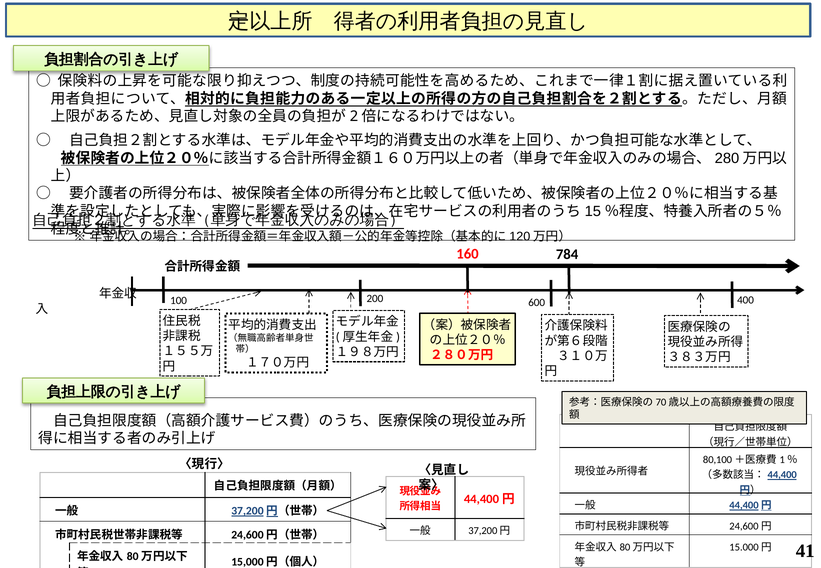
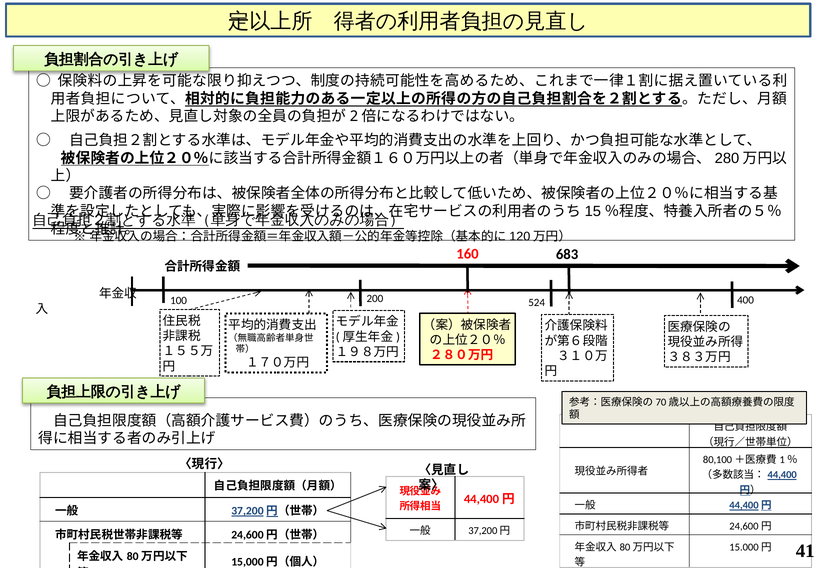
784: 784 -> 683
600: 600 -> 524
